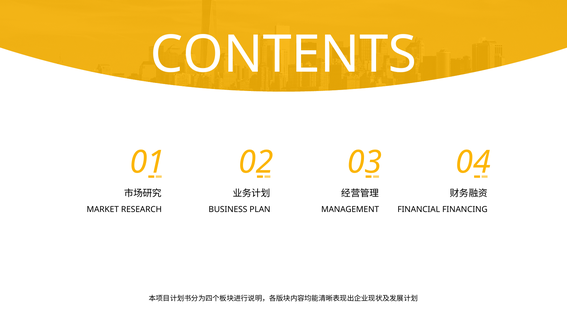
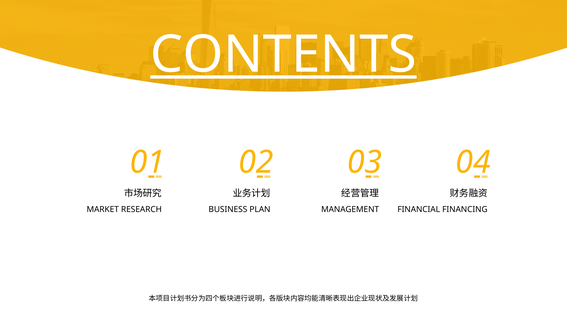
CONTENTS underline: none -> present
